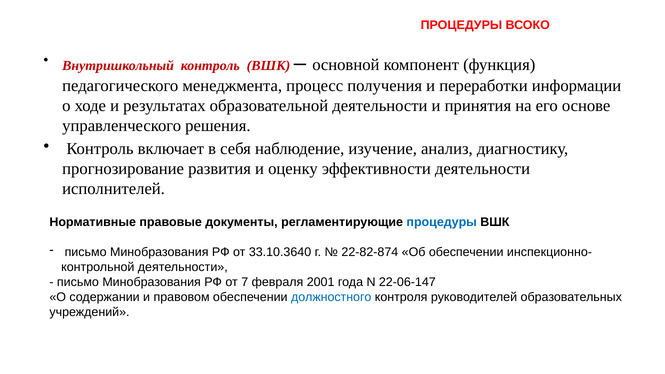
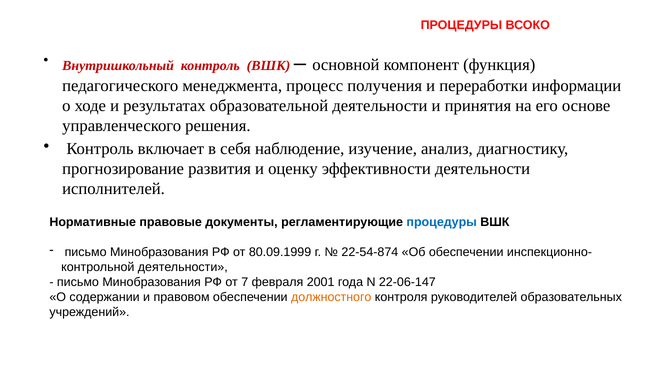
33.10.3640: 33.10.3640 -> 80.09.1999
22-82-874: 22-82-874 -> 22-54-874
должностного colour: blue -> orange
